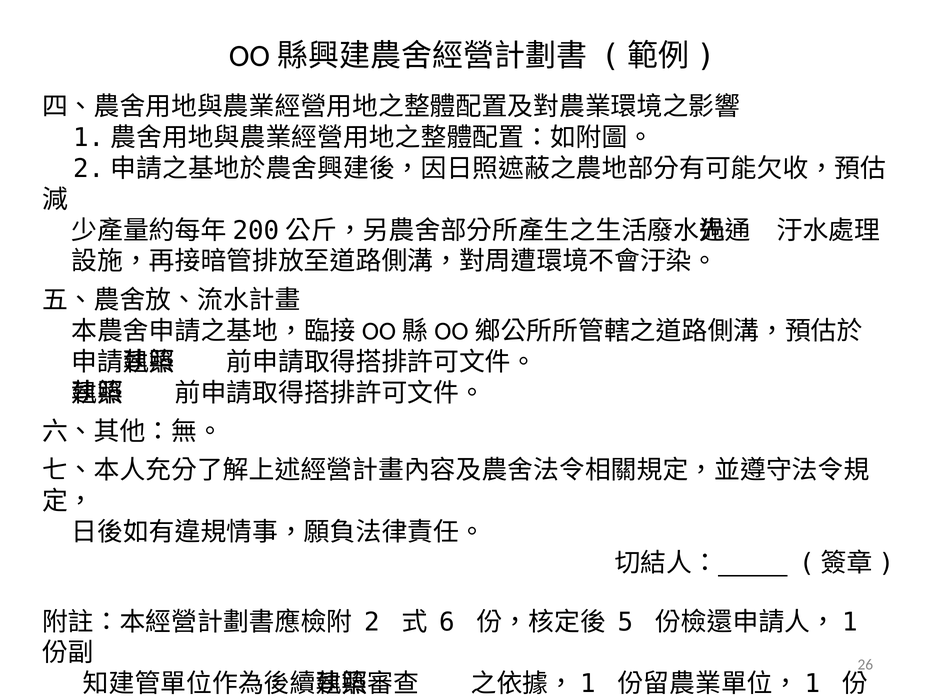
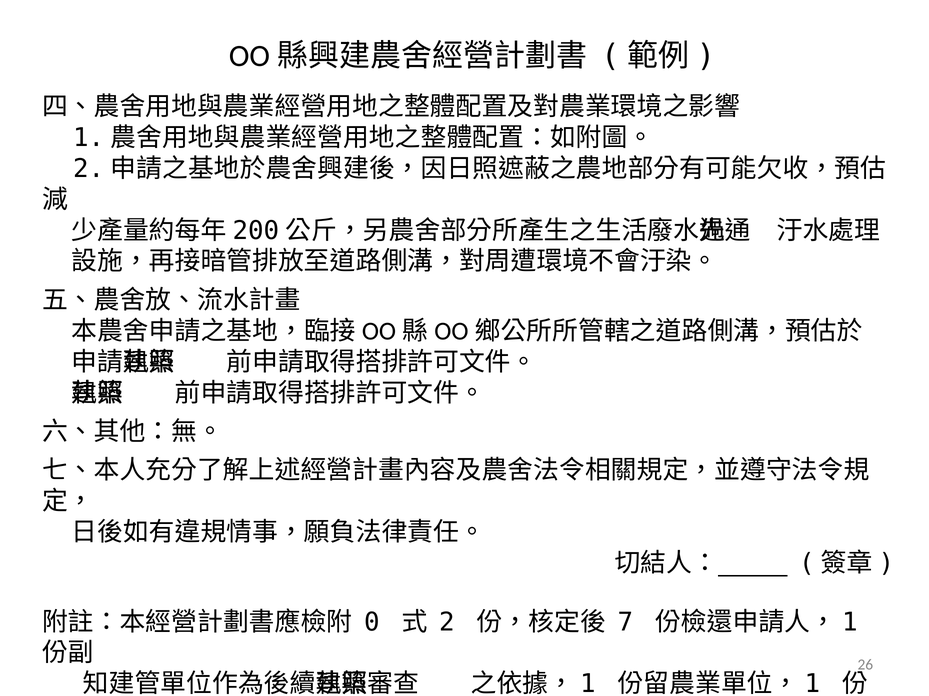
2: 2 -> 0
6: 6 -> 2
5: 5 -> 7
